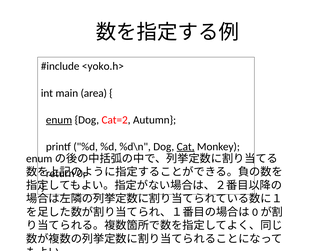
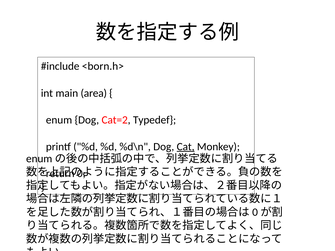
<yoko.h>: <yoko.h> -> <born.h>
enum underline: present -> none
Autumn: Autumn -> Typedef
